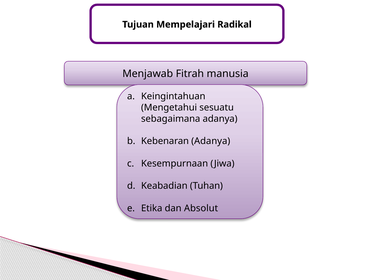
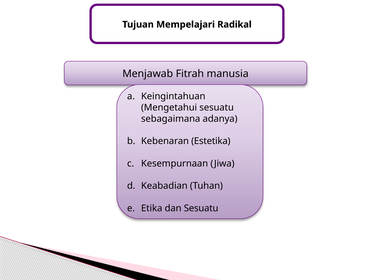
Kebenaran Adanya: Adanya -> Estetika
dan Absolut: Absolut -> Sesuatu
